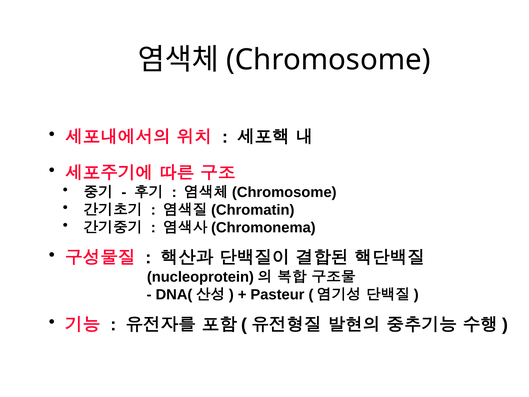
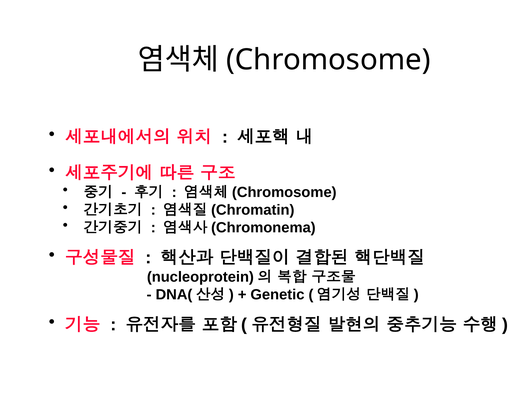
Pasteur: Pasteur -> Genetic
